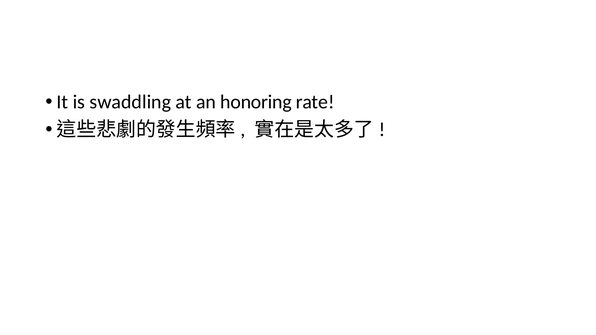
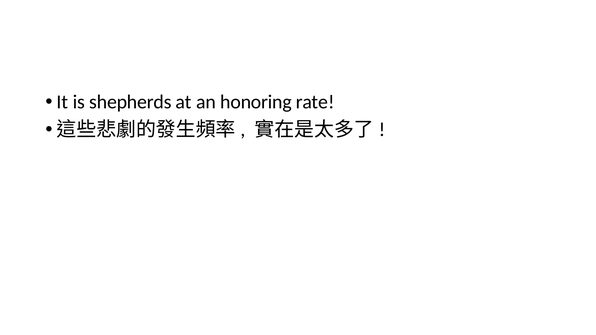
swaddling: swaddling -> shepherds
